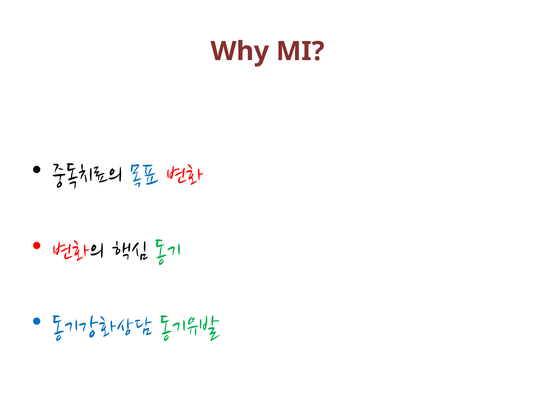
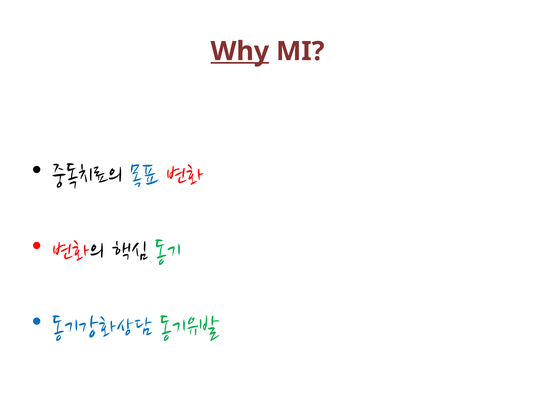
Why underline: none -> present
